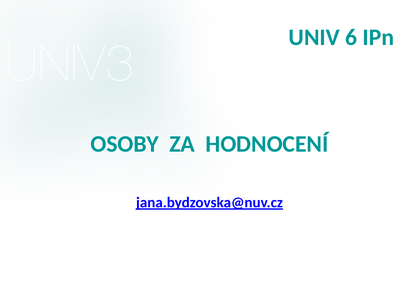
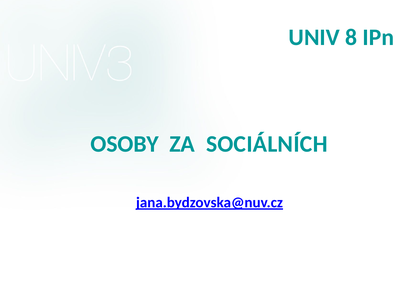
6: 6 -> 8
HODNOCENÍ: HODNOCENÍ -> SOCIÁLNÍCH
